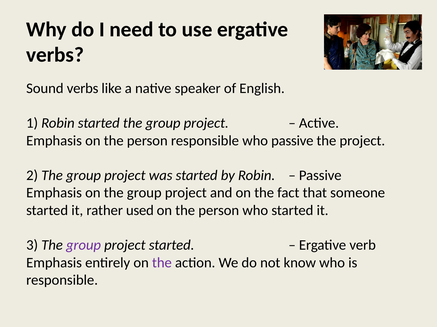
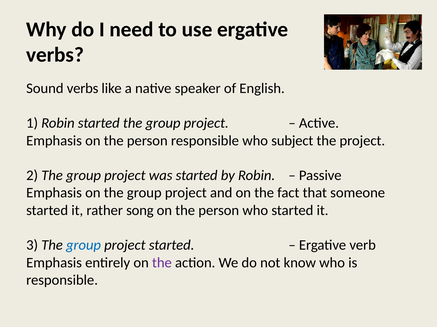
who passive: passive -> subject
used: used -> song
group at (84, 246) colour: purple -> blue
